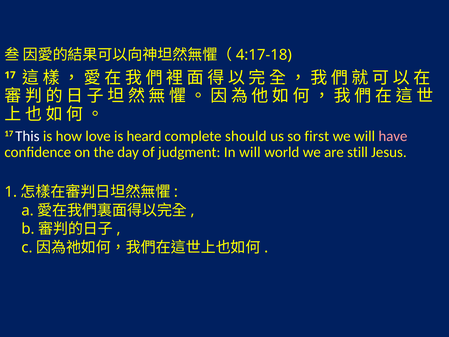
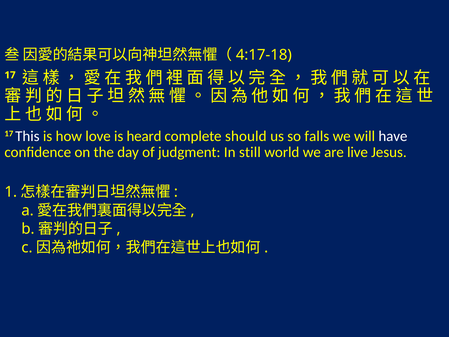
first: first -> falls
have colour: pink -> white
In will: will -> still
still: still -> live
